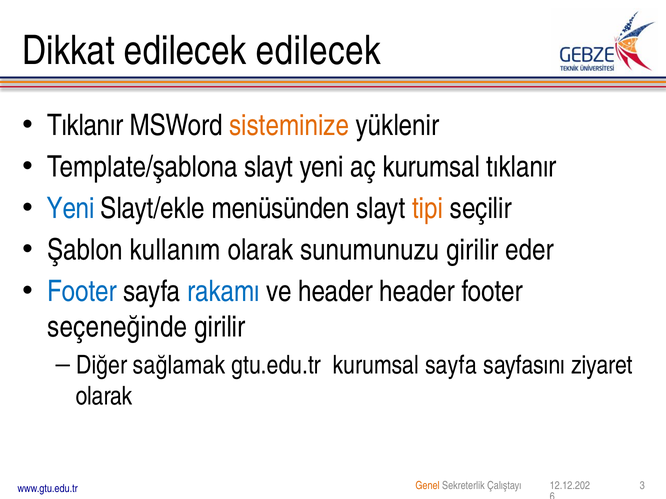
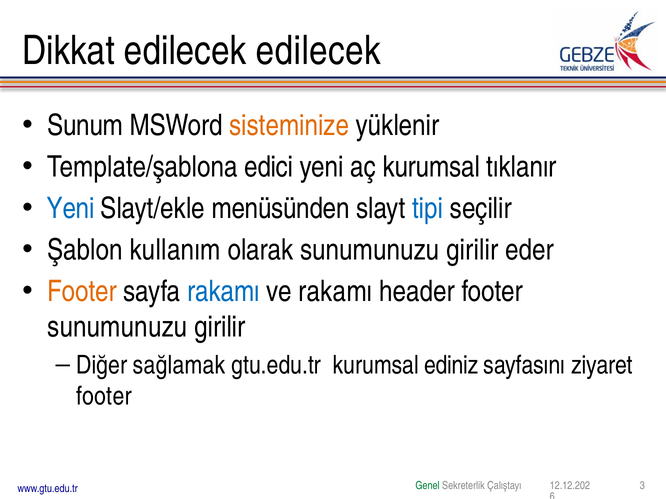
Tıklanır at (85, 126): Tıklanır -> Sunum
Template/şablona slayt: slayt -> edici
tipi colour: orange -> blue
Footer at (82, 292) colour: blue -> orange
ve header: header -> rakamı
seçeneğinde at (117, 327): seçeneğinde -> sunumunuzu
kurumsal sayfa: sayfa -> ediniz
olarak at (104, 397): olarak -> footer
Genel colour: orange -> green
